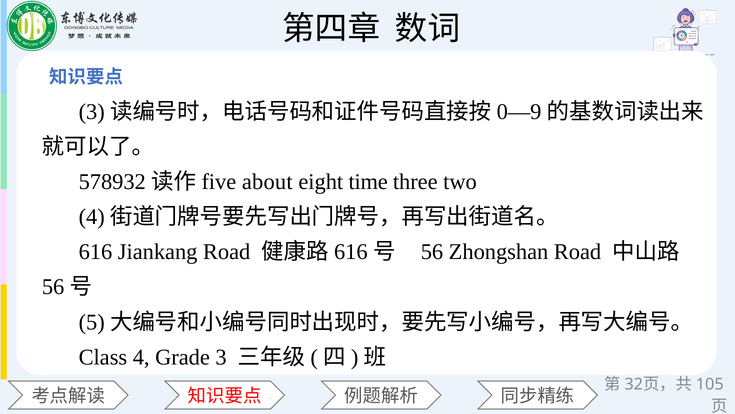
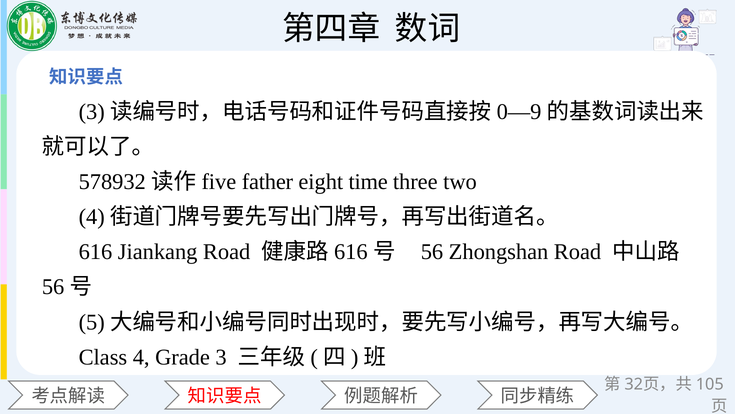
about: about -> father
